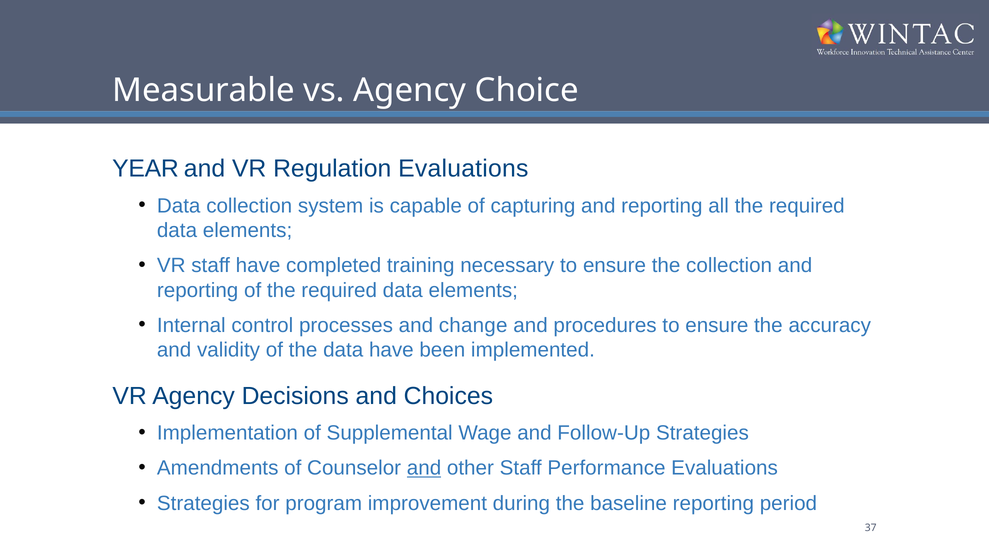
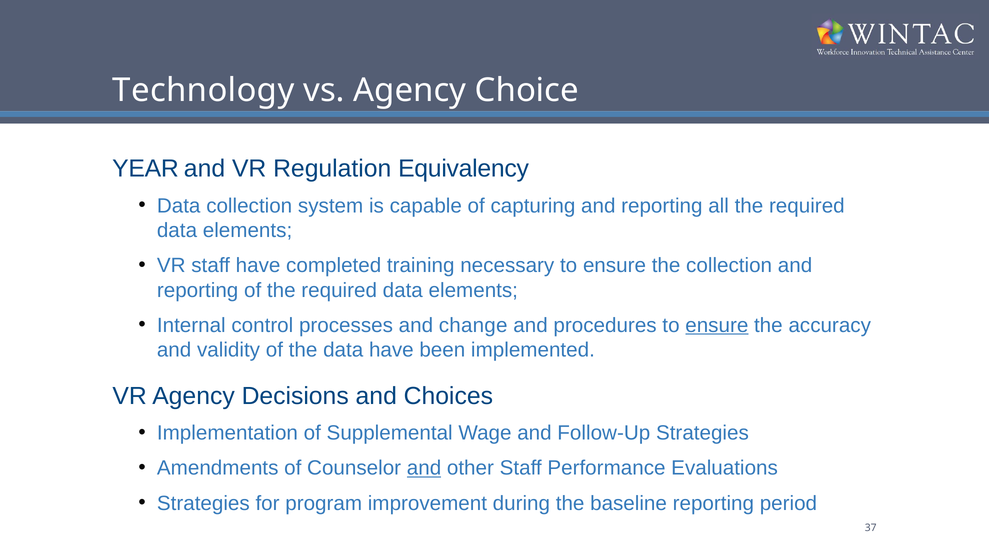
Measurable: Measurable -> Technology
Regulation Evaluations: Evaluations -> Equivalency
ensure at (717, 325) underline: none -> present
